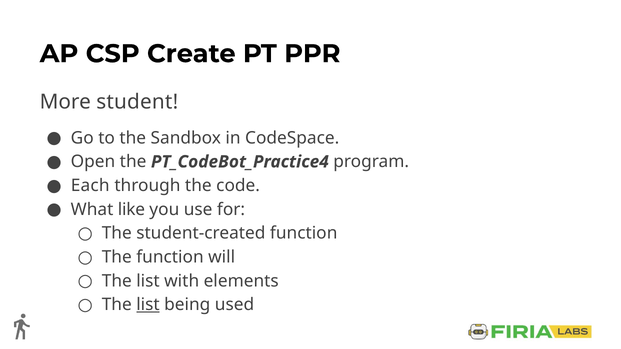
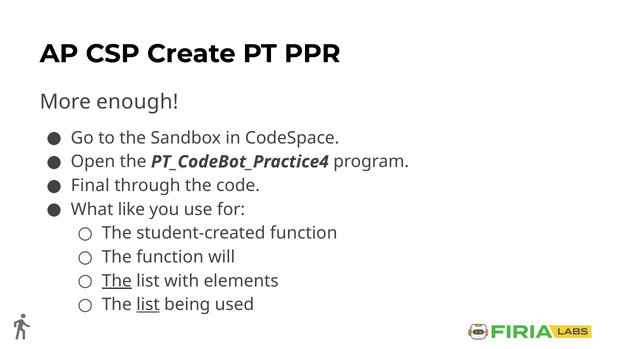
student: student -> enough
Each: Each -> Final
The at (117, 281) underline: none -> present
